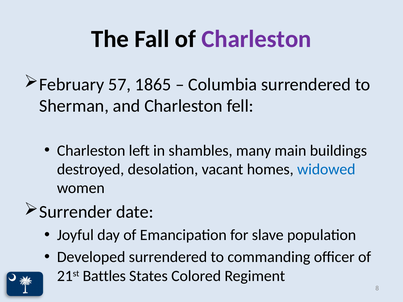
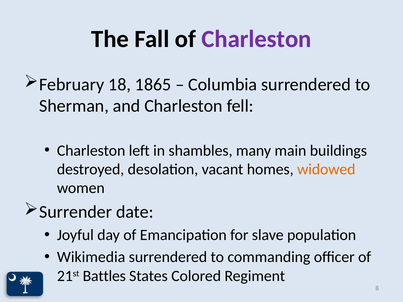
57: 57 -> 18
widowed colour: blue -> orange
Developed: Developed -> Wikimedia
